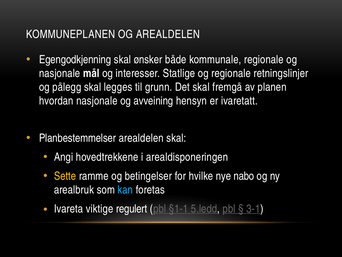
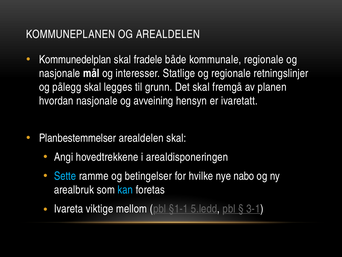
Egengodkjenning: Egengodkjenning -> Kommunedelplan
ønsker: ønsker -> fradele
Sette colour: yellow -> light blue
regulert: regulert -> mellom
